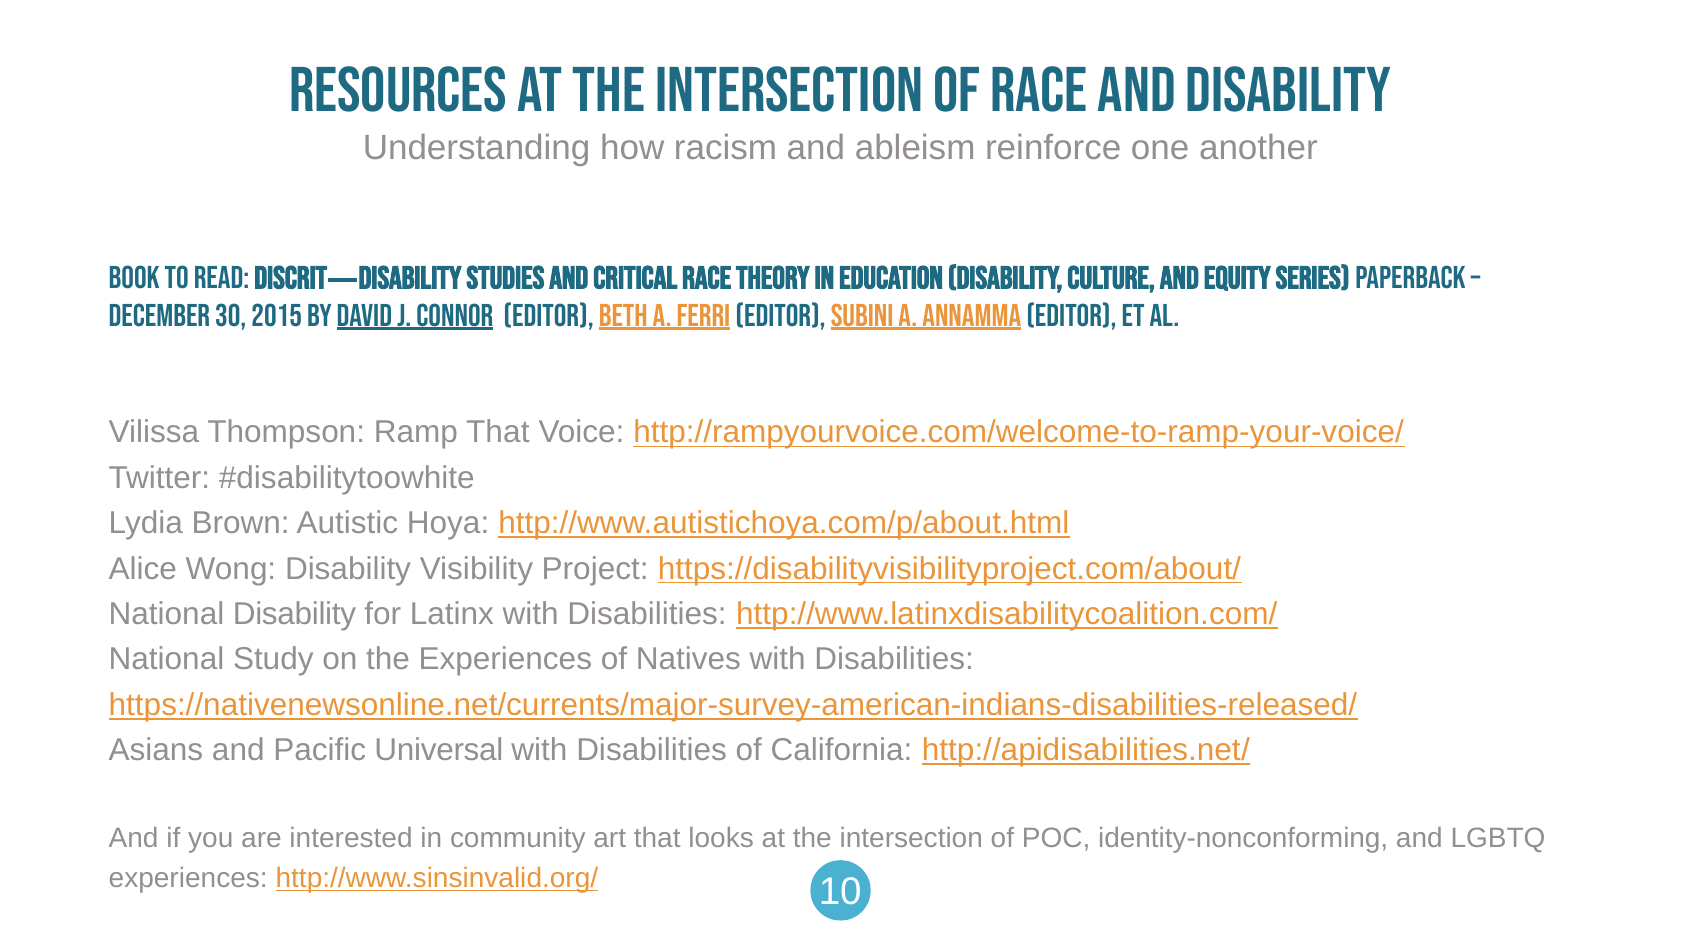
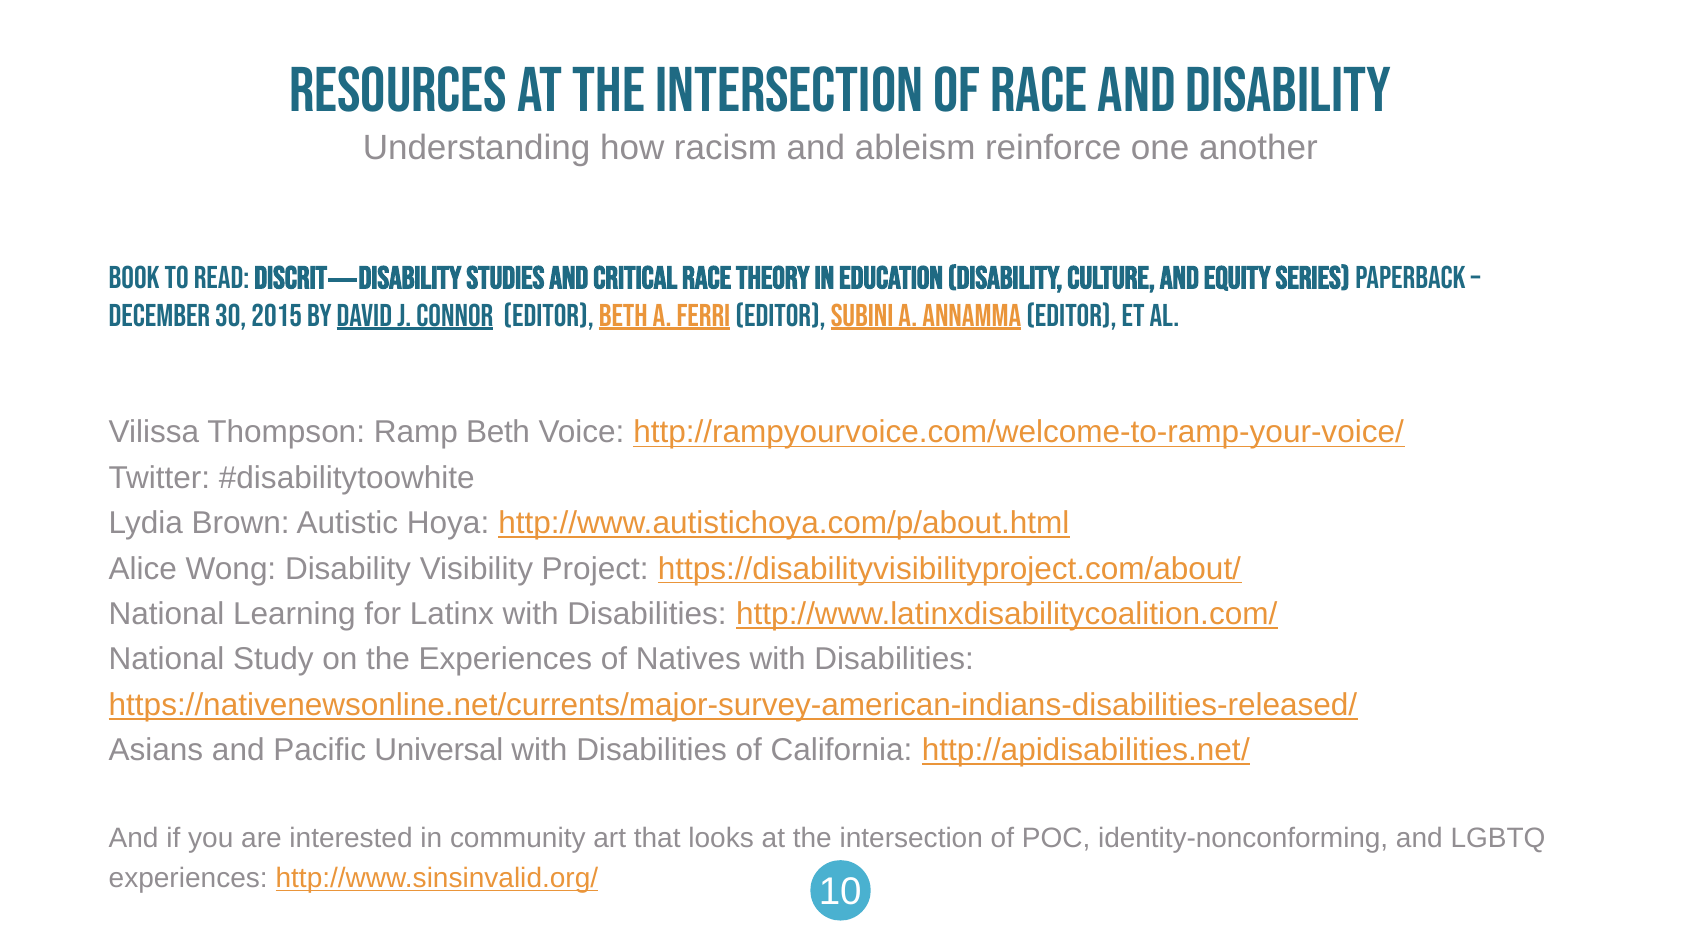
Ramp That: That -> Beth
National Disability: Disability -> Learning
